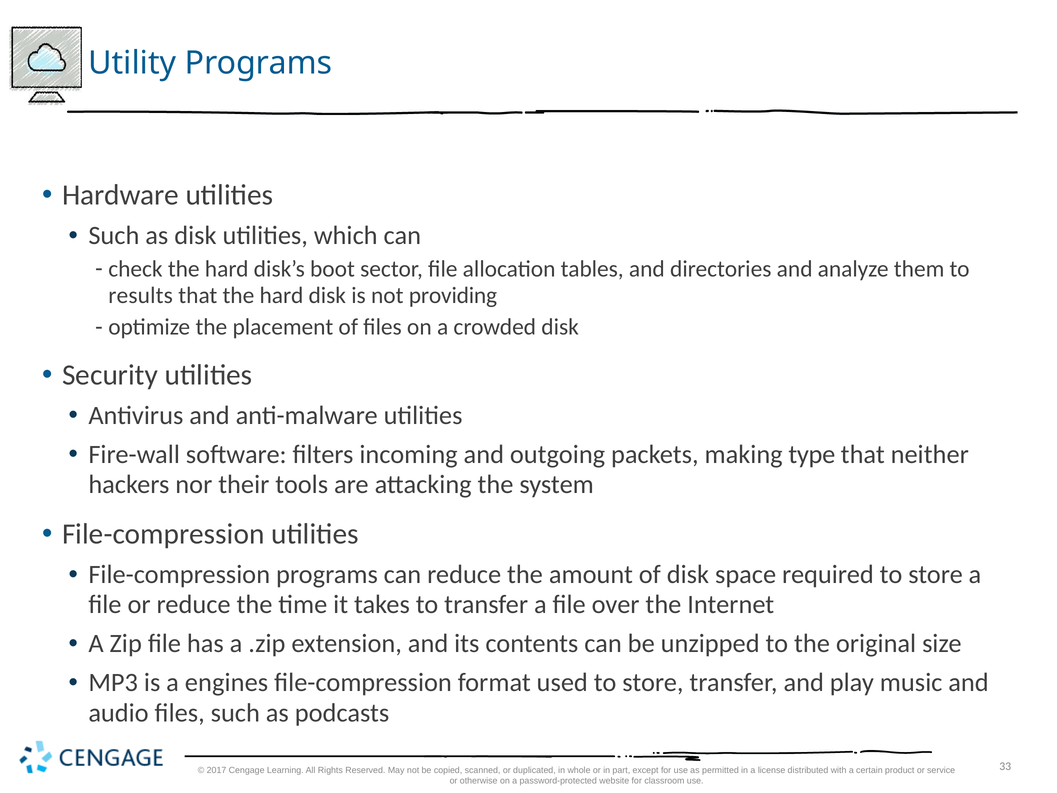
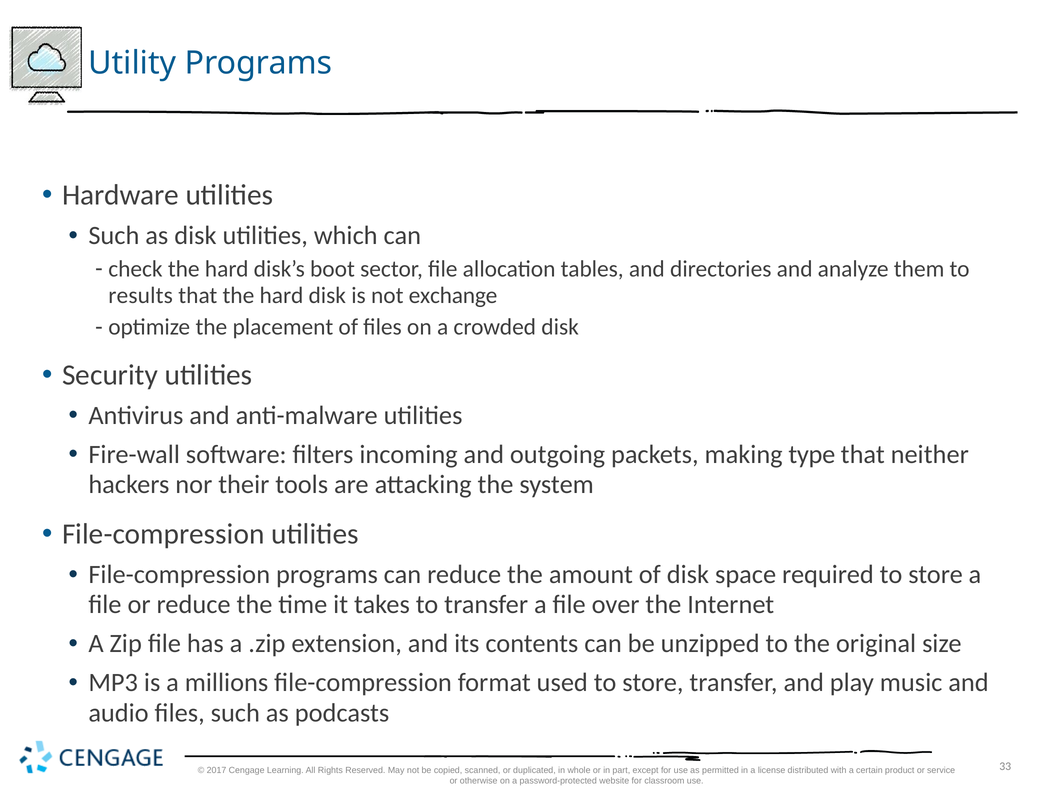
providing: providing -> exchange
engines: engines -> millions
